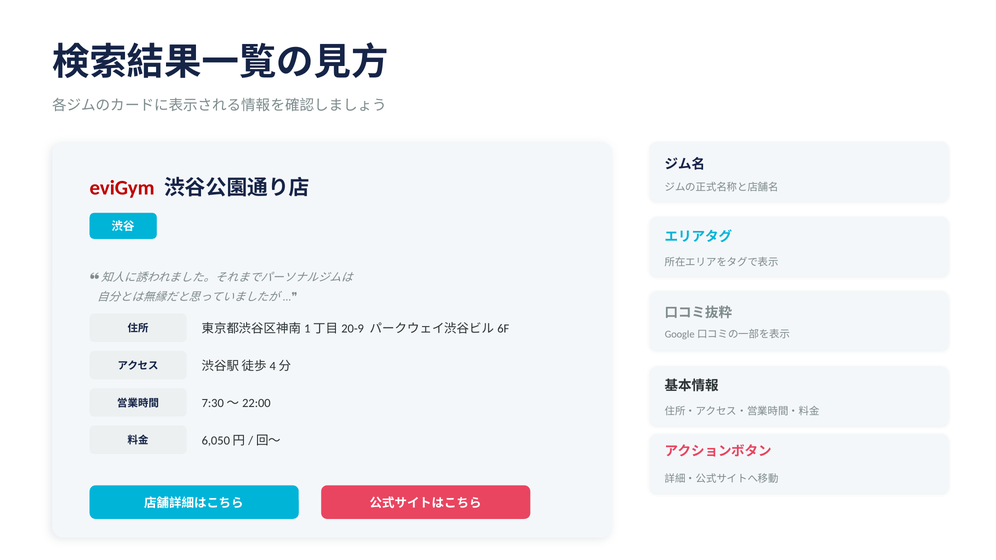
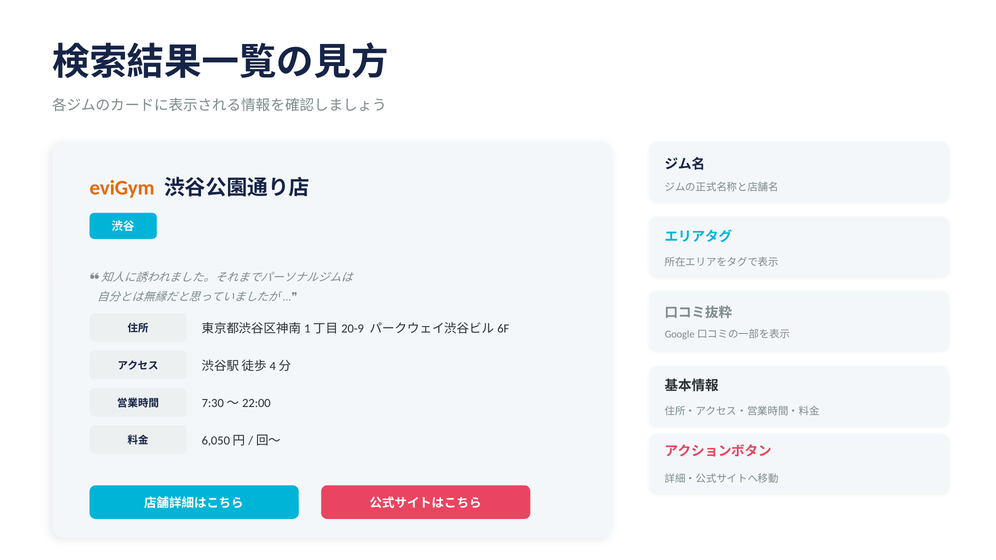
eviGym colour: red -> orange
